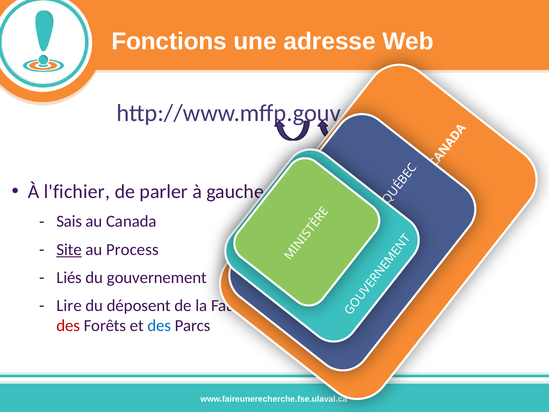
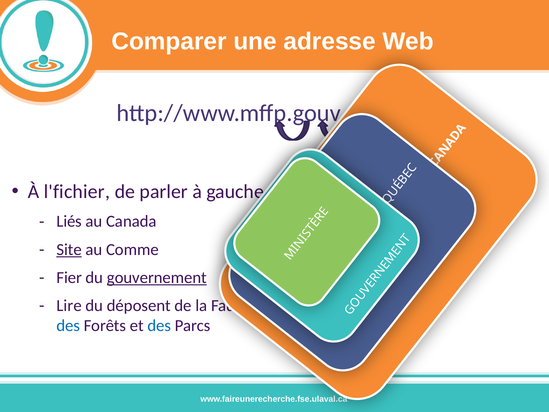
Fonctions: Fonctions -> Comparer
Sais: Sais -> Liés
Process: Process -> Comme
Liés: Liés -> Fier
gouvernement underline: none -> present
des at (68, 326) colour: red -> blue
